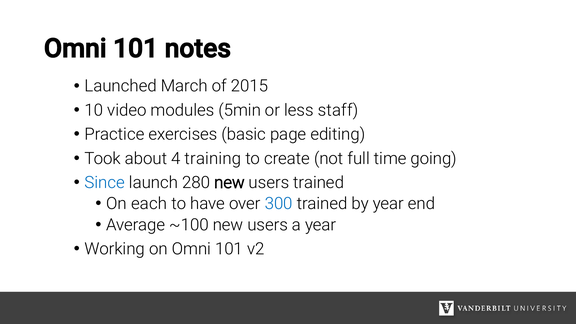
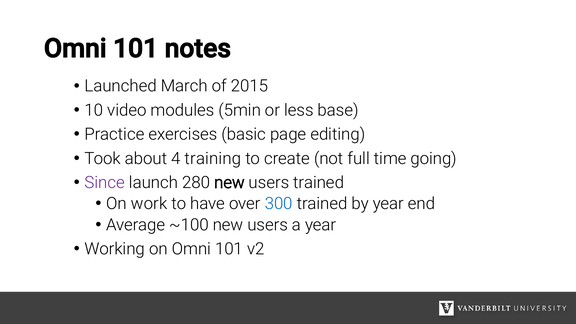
staff: staff -> base
Since colour: blue -> purple
each: each -> work
